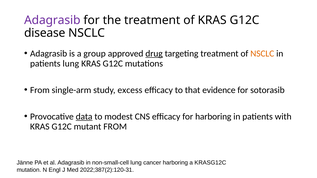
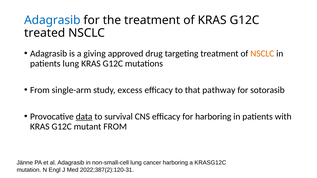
Adagrasib at (52, 20) colour: purple -> blue
disease: disease -> treated
group: group -> giving
drug underline: present -> none
evidence: evidence -> pathway
modest: modest -> survival
